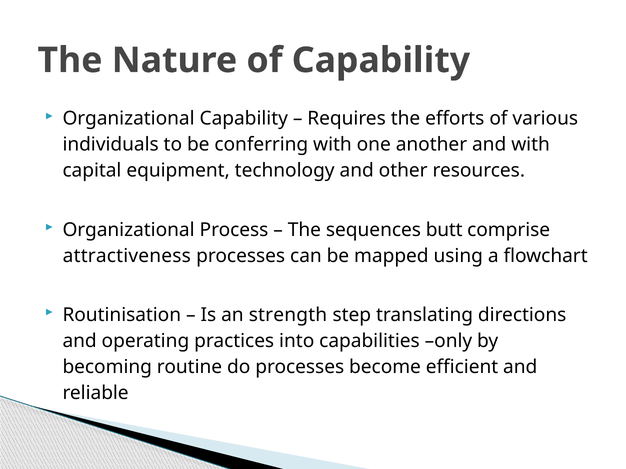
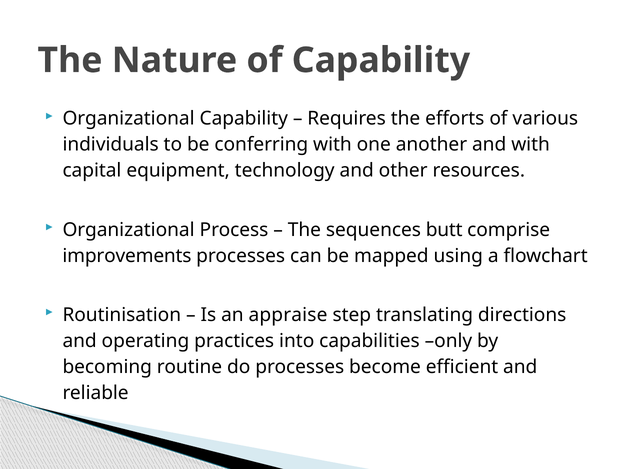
attractiveness: attractiveness -> improvements
strength: strength -> appraise
